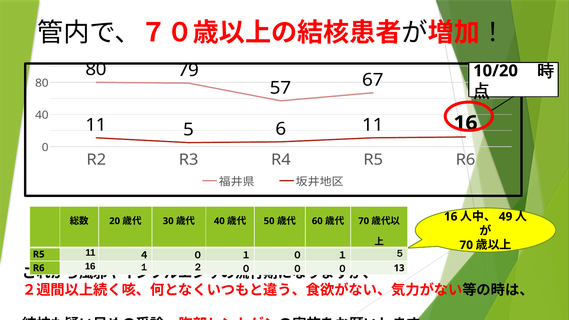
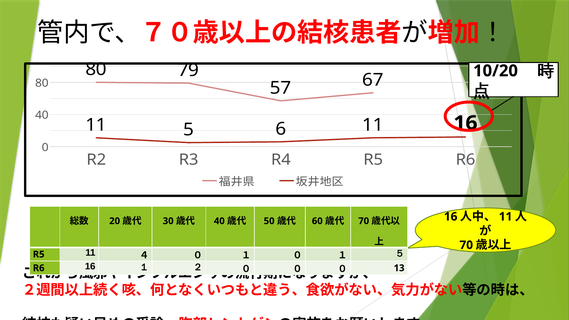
49 at (506, 217): 49 -> 11
